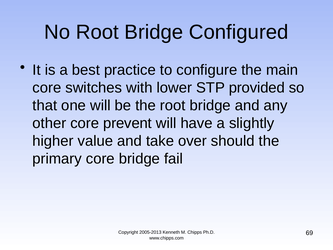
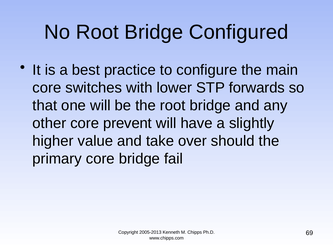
provided: provided -> forwards
